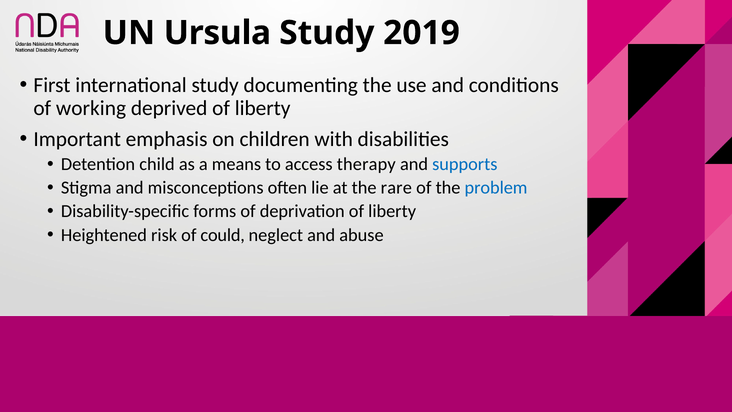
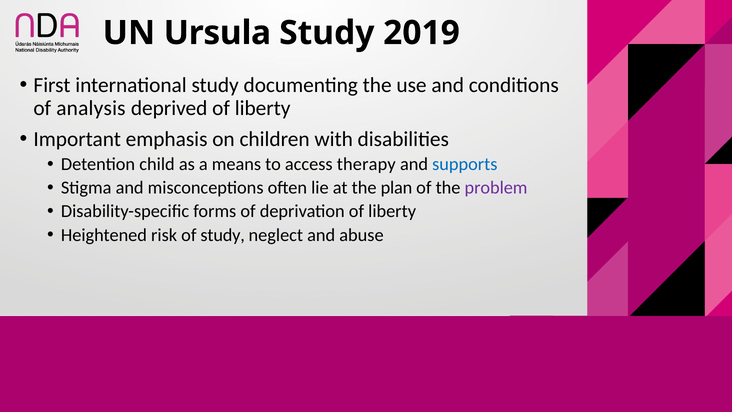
working: working -> analysis
rare: rare -> plan
problem colour: blue -> purple
of could: could -> study
